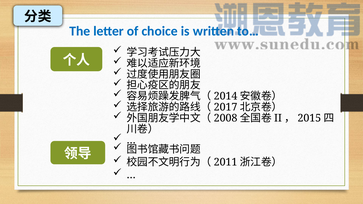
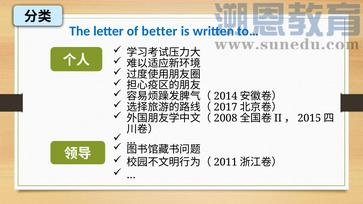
choice: choice -> better
